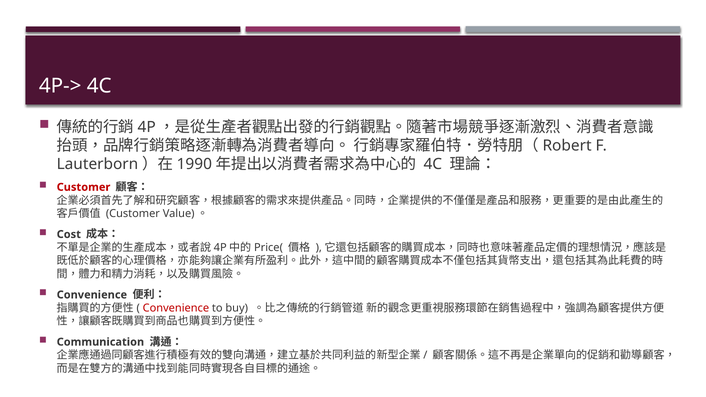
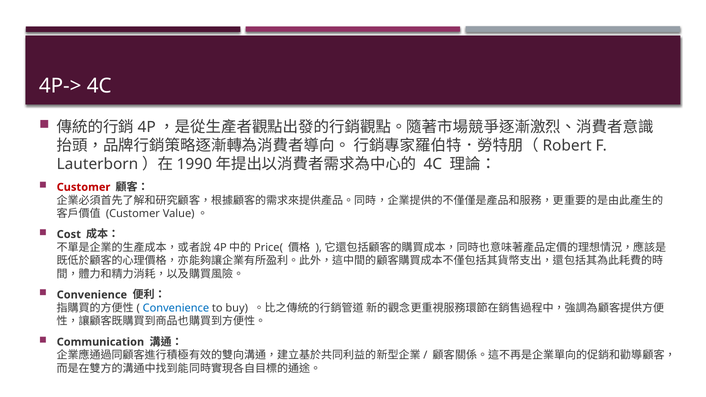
Convenience at (176, 308) colour: red -> blue
